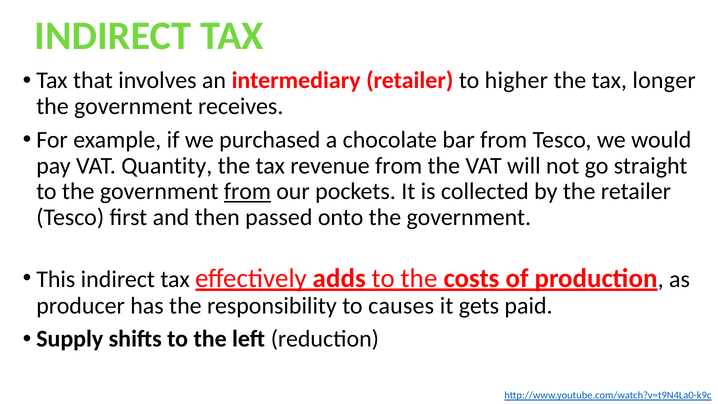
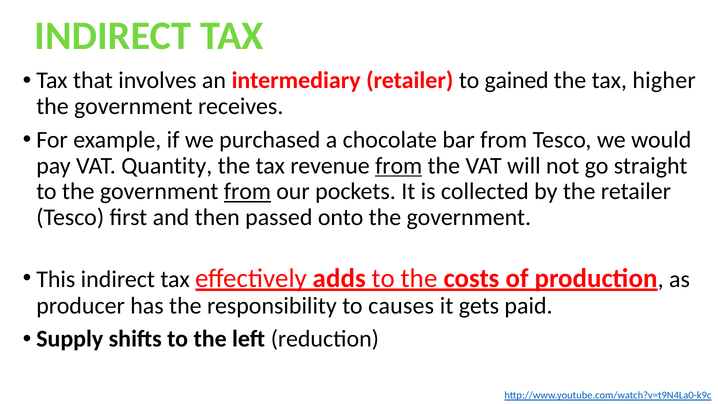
higher: higher -> gained
longer: longer -> higher
from at (399, 166) underline: none -> present
